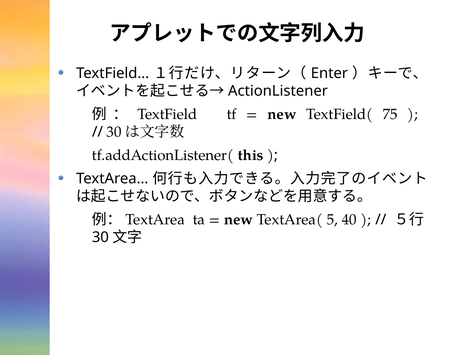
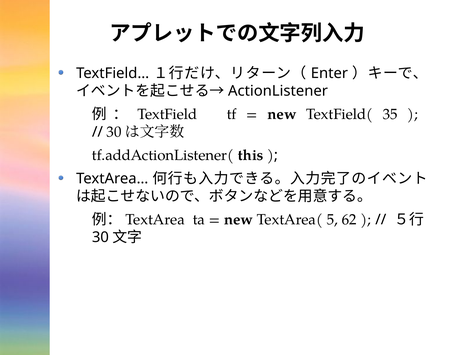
75: 75 -> 35
40: 40 -> 62
